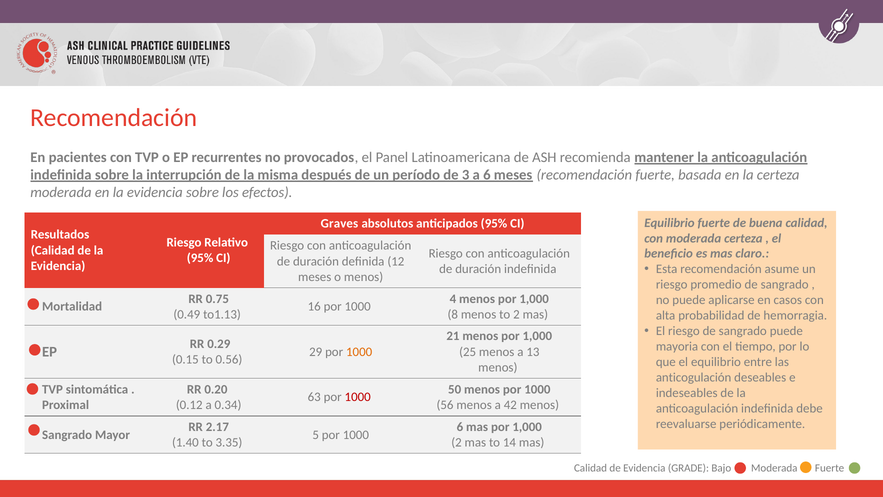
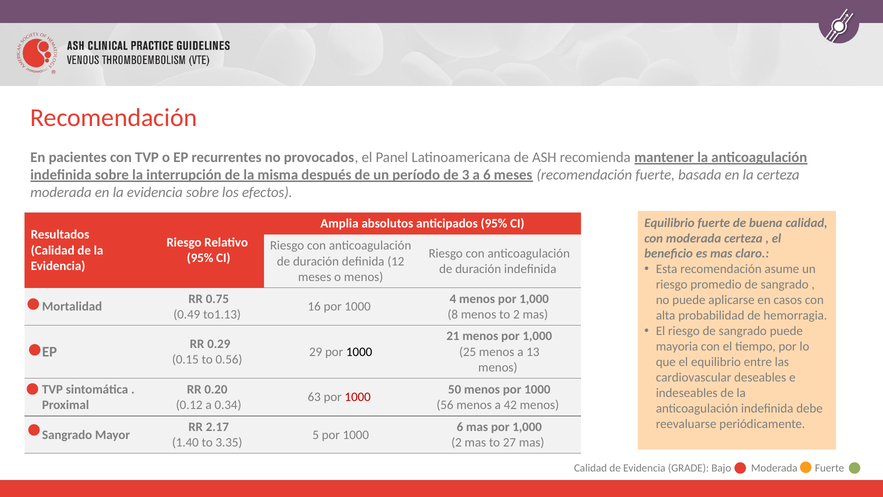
Graves: Graves -> Amplia
1000 at (359, 352) colour: orange -> black
anticogulación: anticogulación -> cardiovascular
14: 14 -> 27
